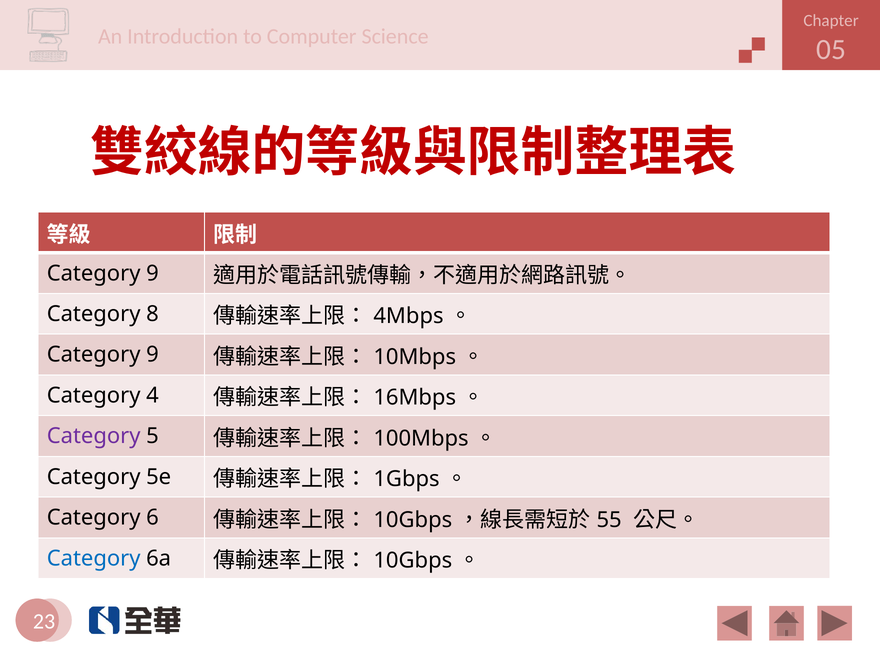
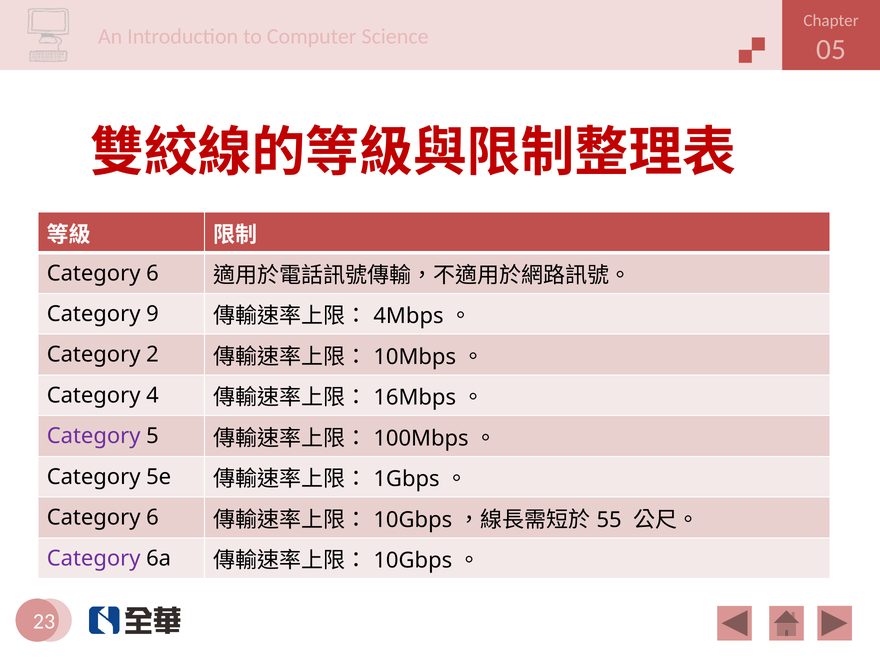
9 at (153, 273): 9 -> 6
8: 8 -> 9
9 at (153, 355): 9 -> 2
Category at (94, 558) colour: blue -> purple
